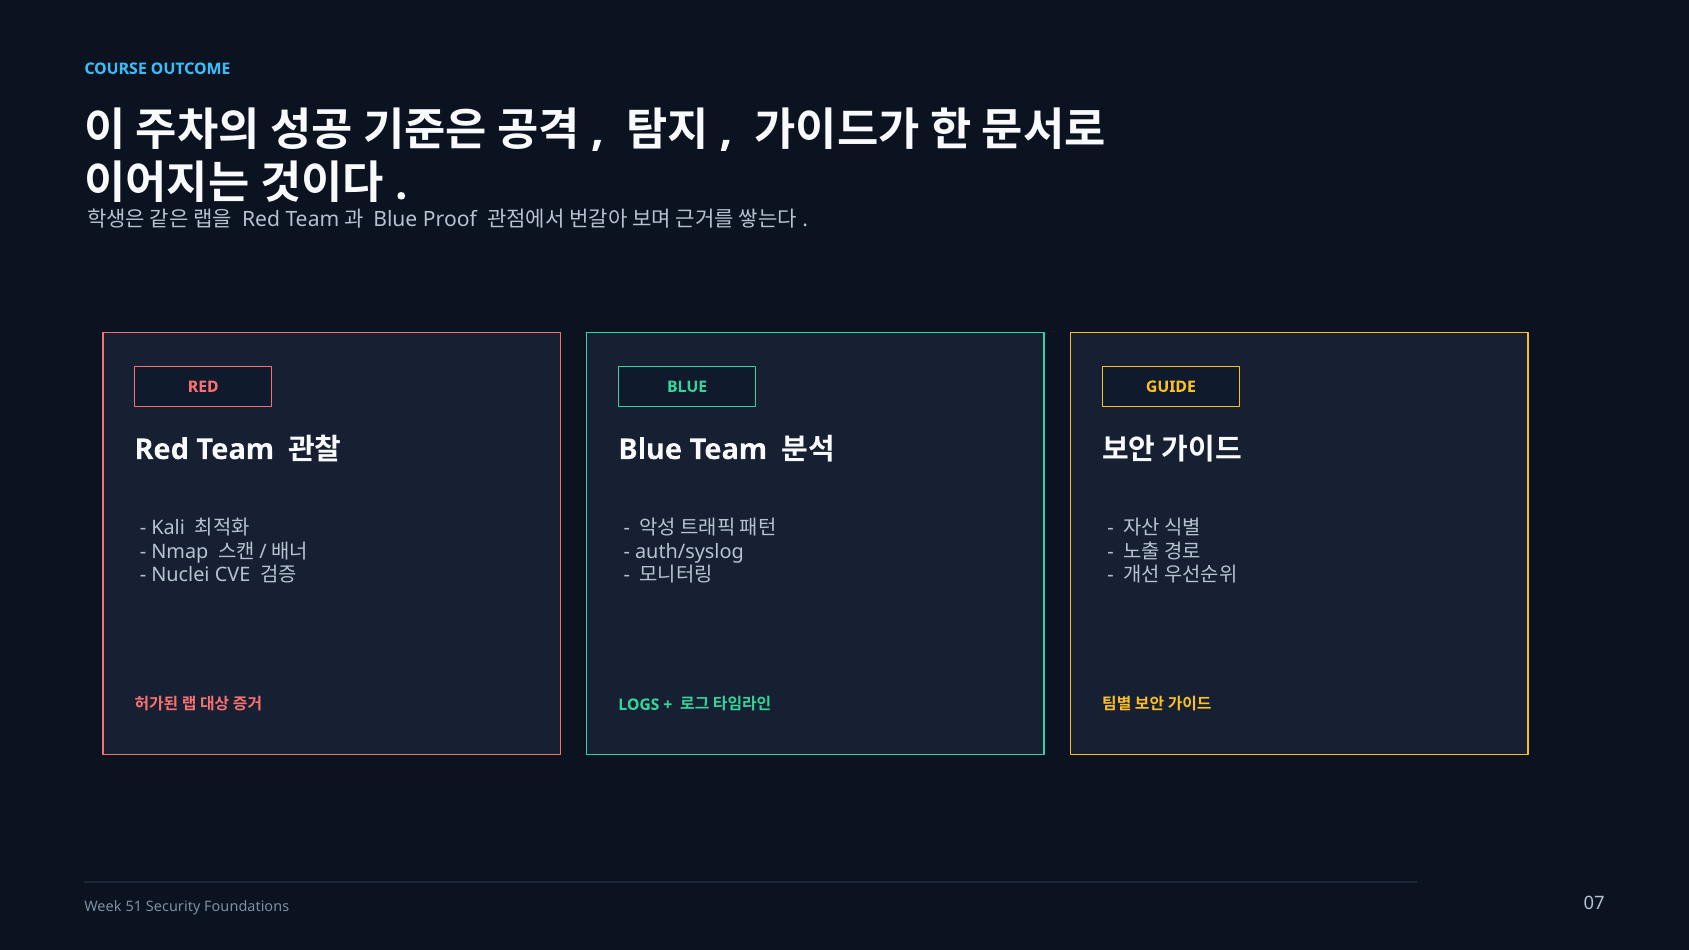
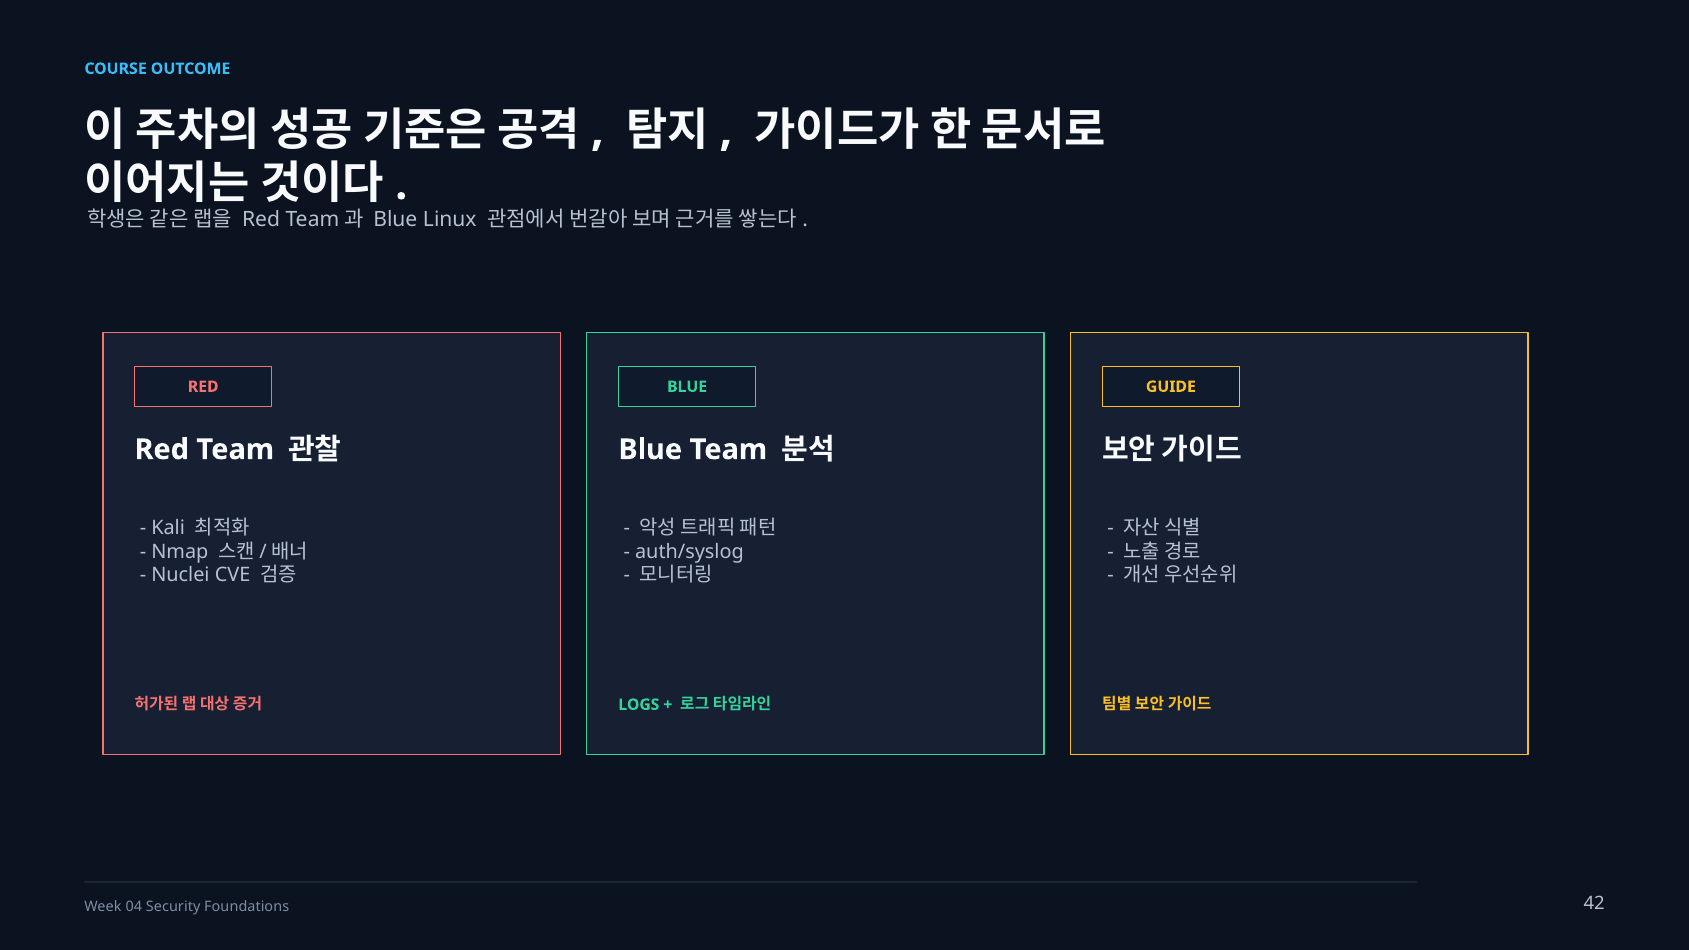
Proof: Proof -> Linux
51: 51 -> 04
07: 07 -> 42
